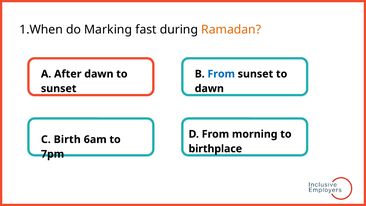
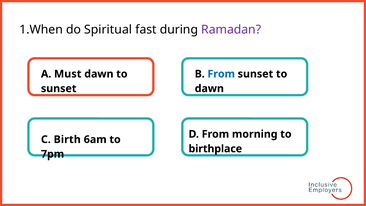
Marking: Marking -> Spiritual
Ramadan colour: orange -> purple
After: After -> Must
